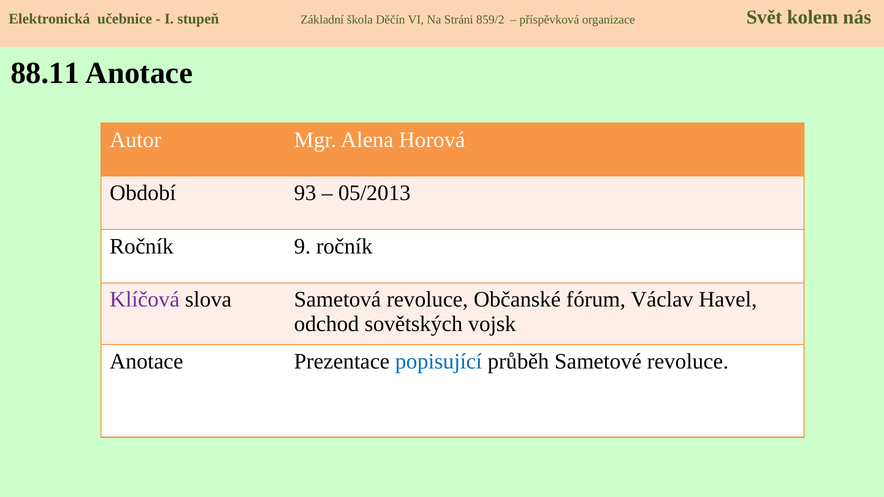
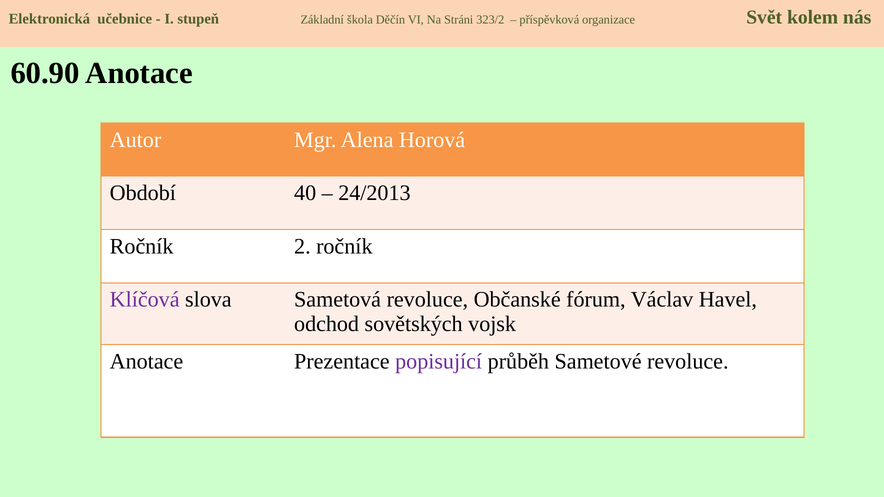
859/2: 859/2 -> 323/2
88.11: 88.11 -> 60.90
93: 93 -> 40
05/2013: 05/2013 -> 24/2013
9: 9 -> 2
popisující colour: blue -> purple
